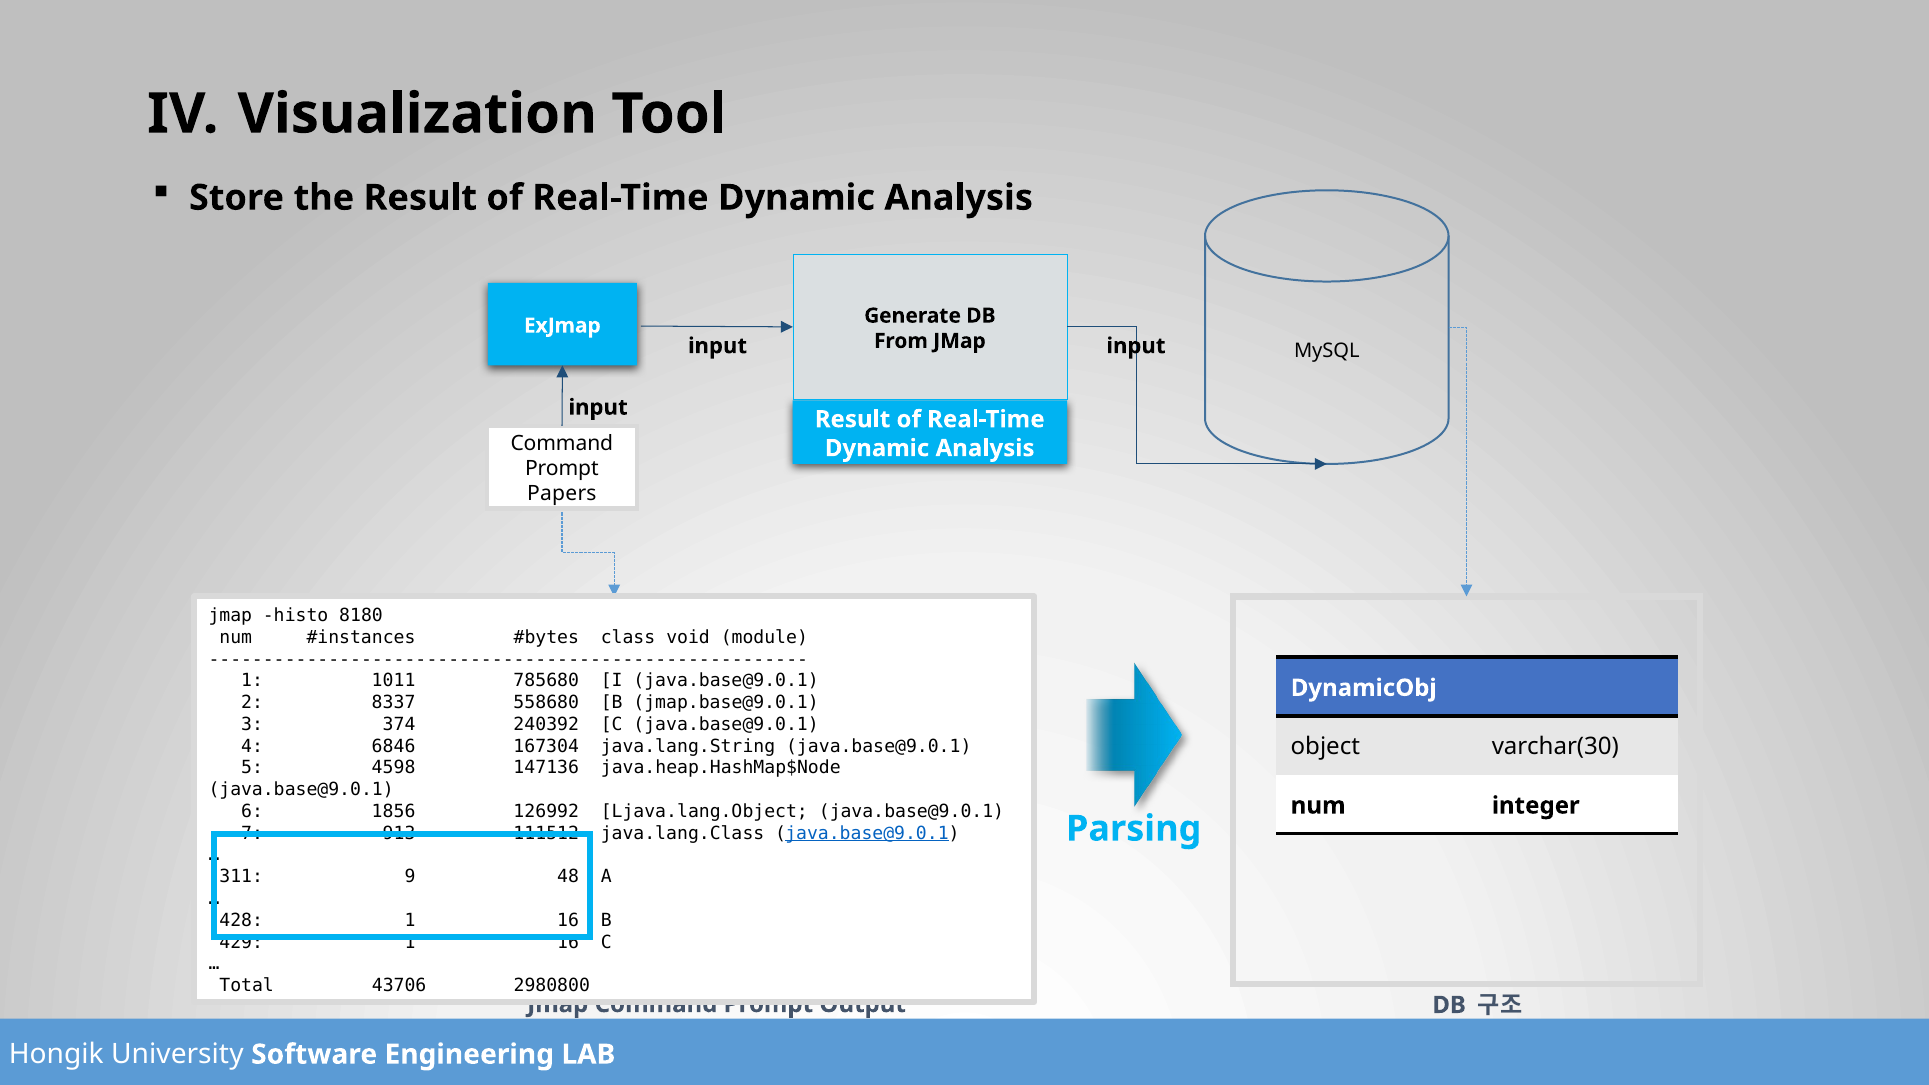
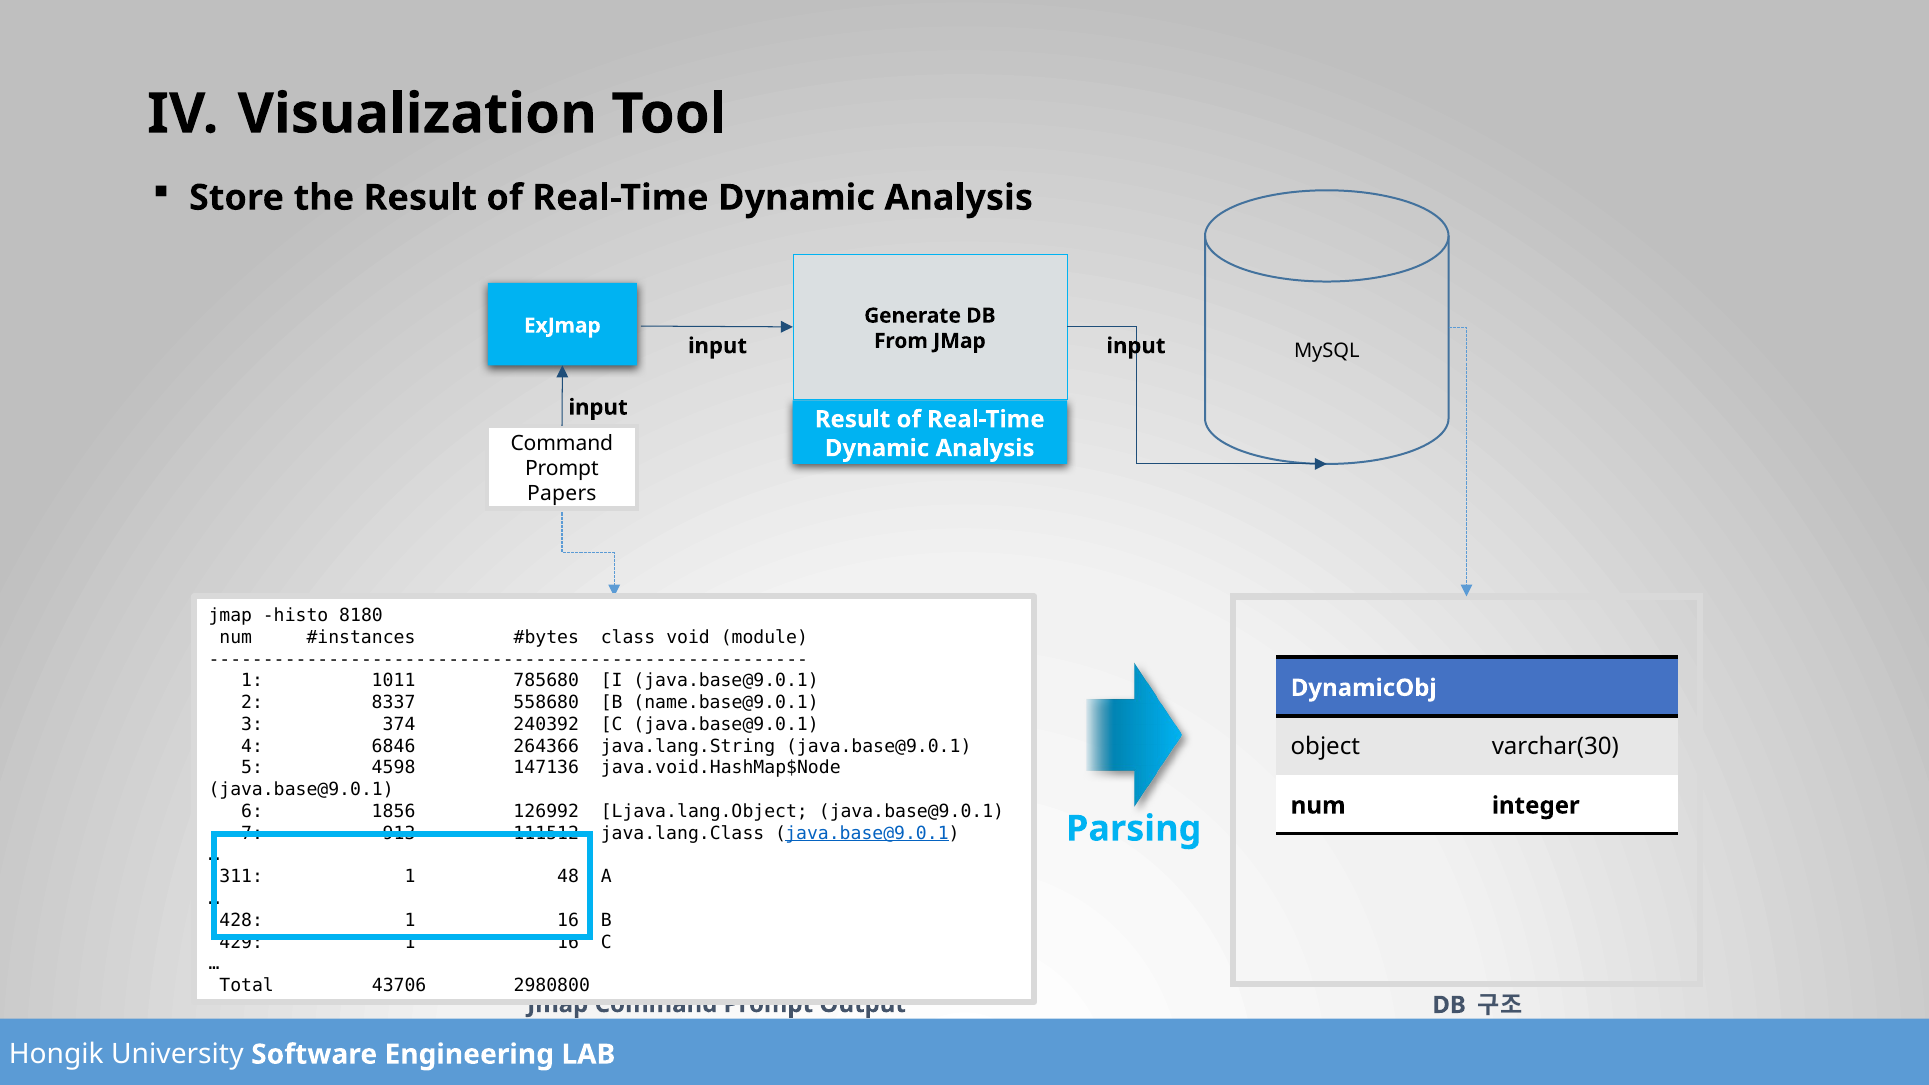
jmap.base@9.0.1: jmap.base@9.0.1 -> name.base@9.0.1
167304: 167304 -> 264366
java.heap.HashMap$Node: java.heap.HashMap$Node -> java.void.HashMap$Node
311 9: 9 -> 1
